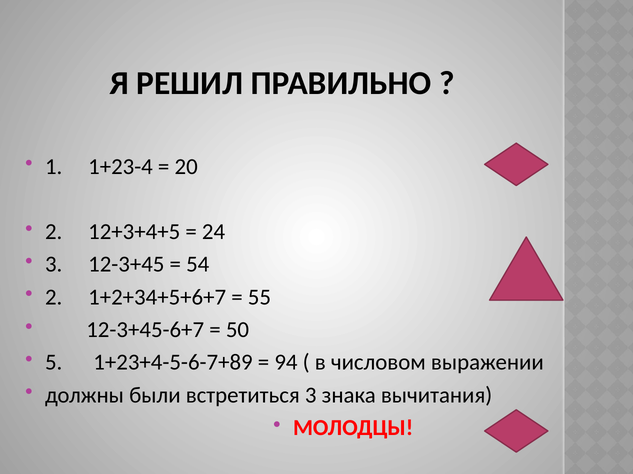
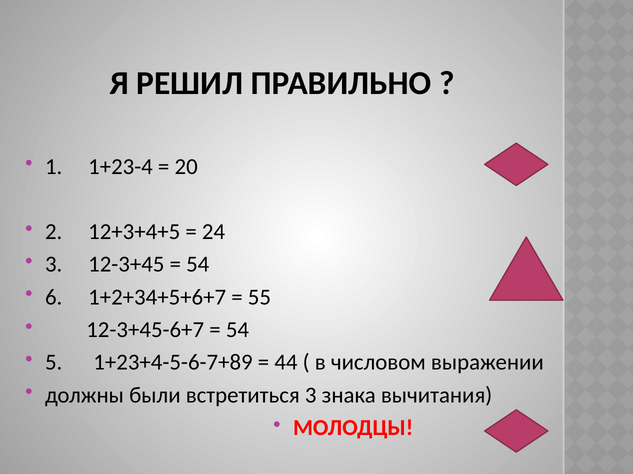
2 at (54, 298): 2 -> 6
50 at (237, 330): 50 -> 54
94: 94 -> 44
